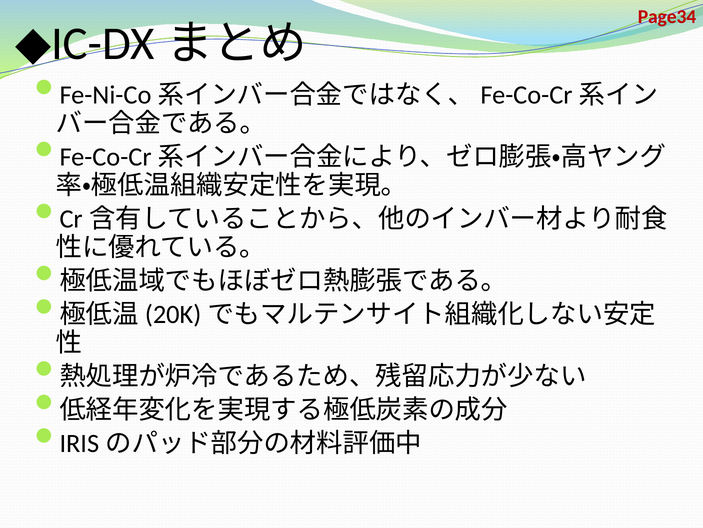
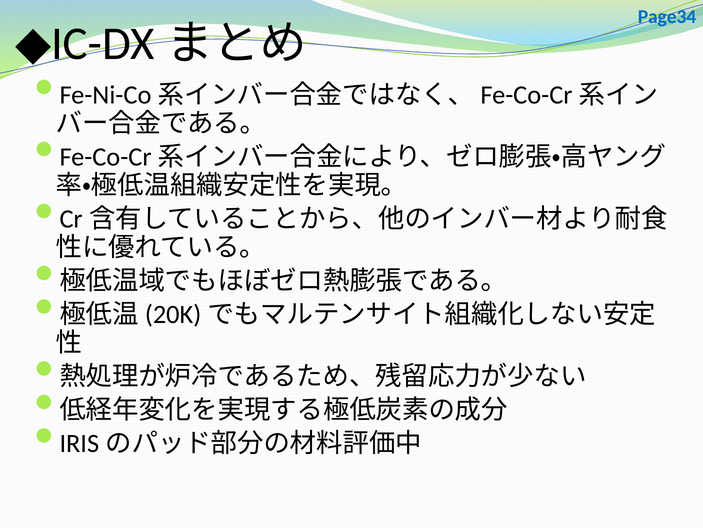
Page34 colour: red -> blue
